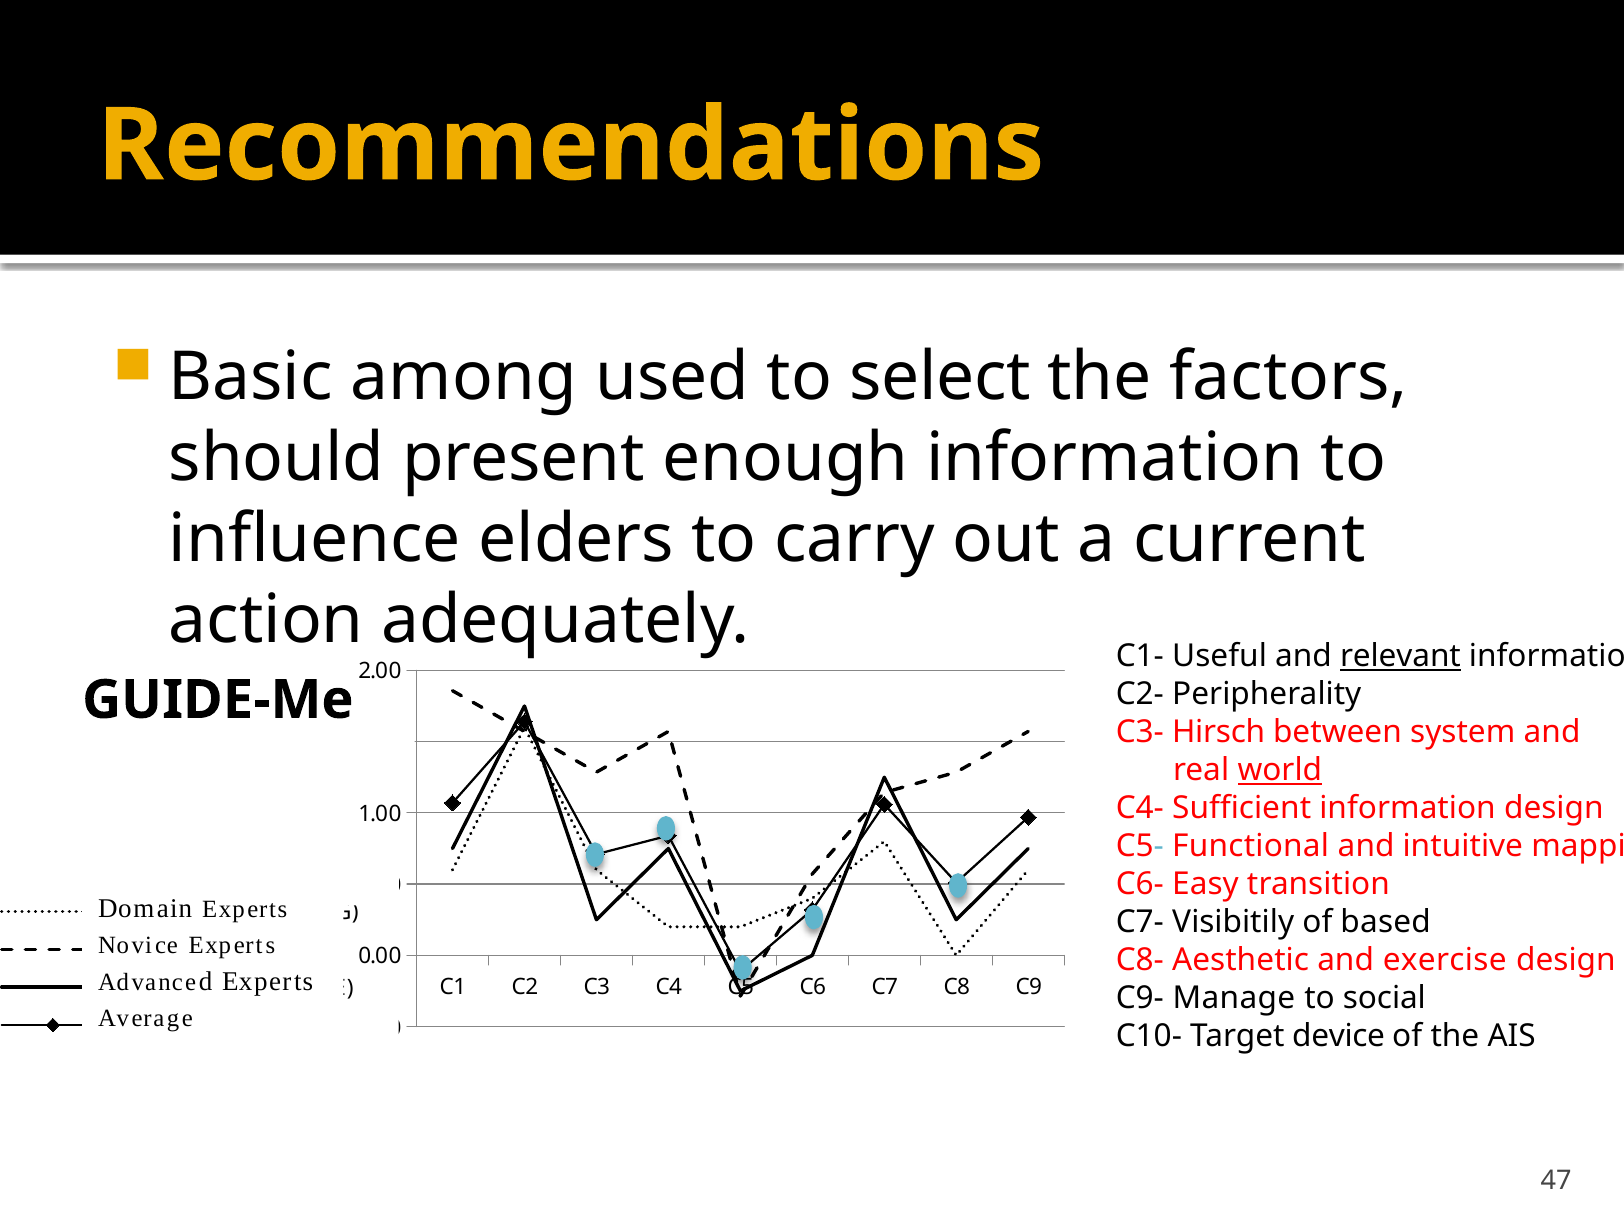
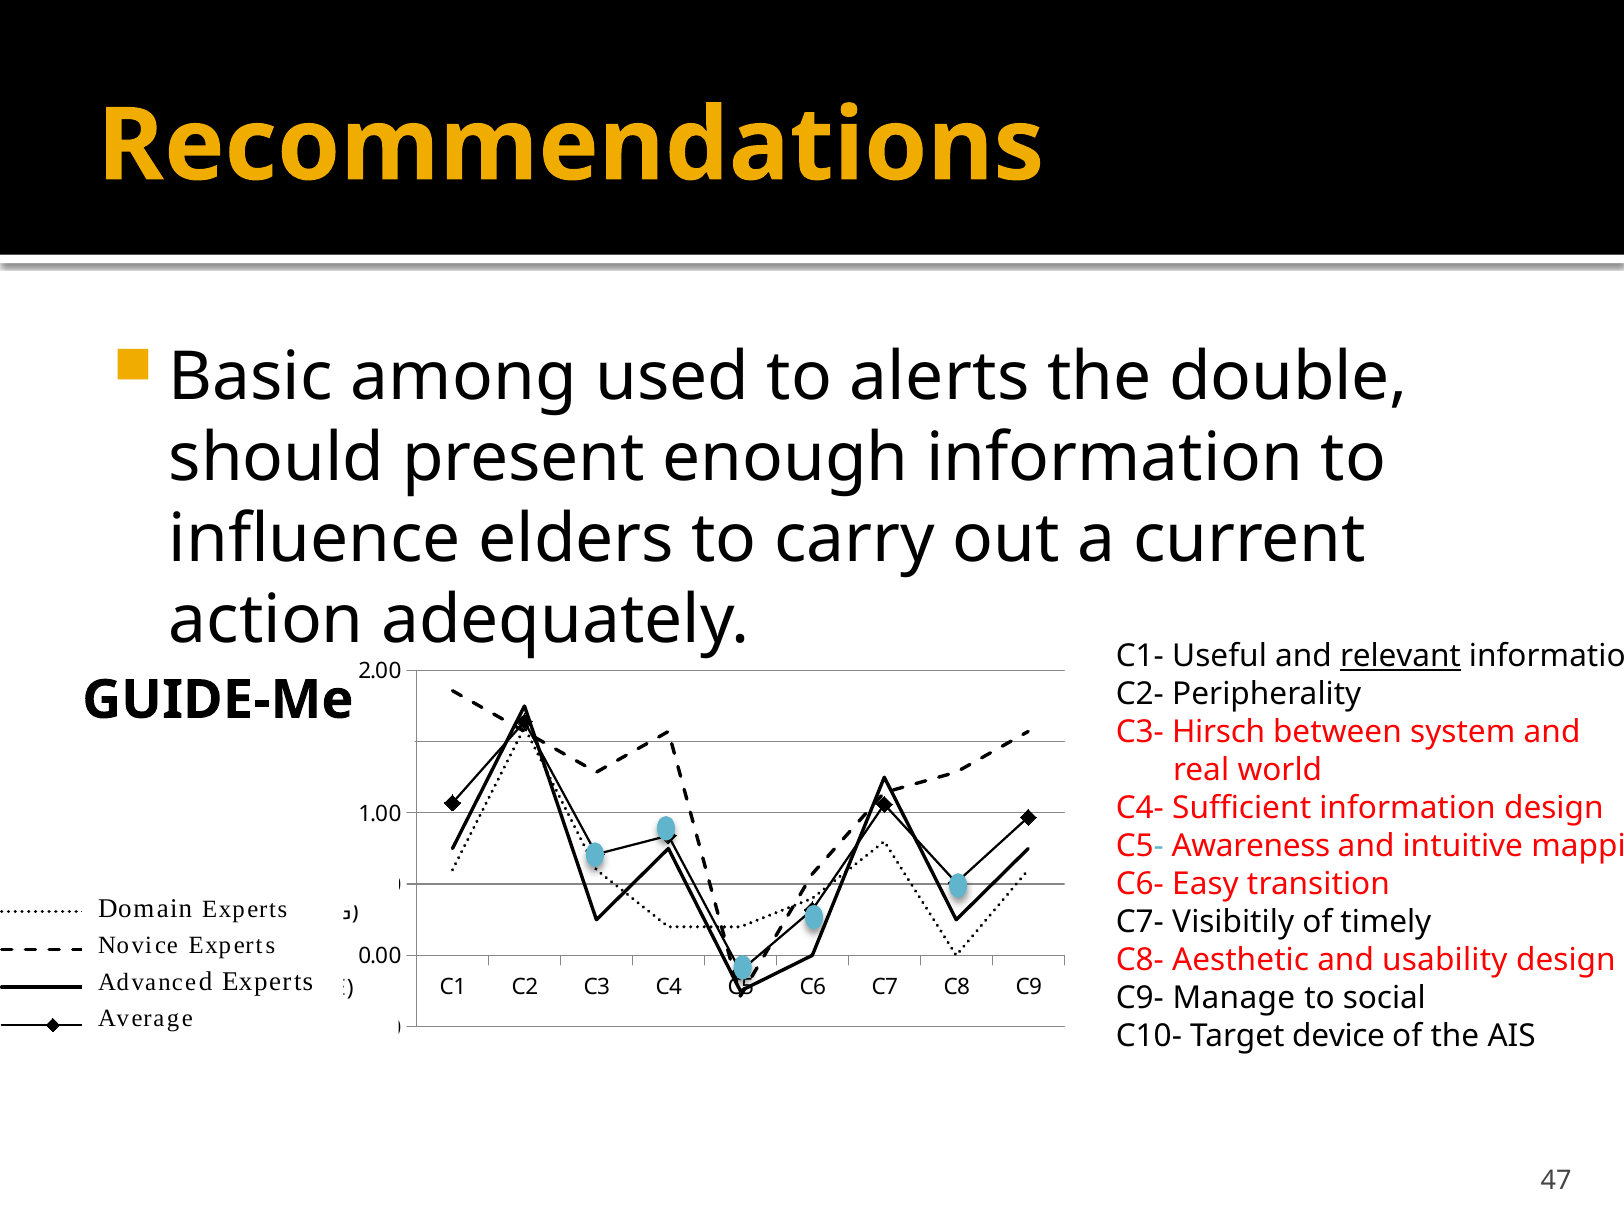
select: select -> alerts
factors: factors -> double
world underline: present -> none
Functional: Functional -> Awareness
based: based -> timely
exercise: exercise -> usability
